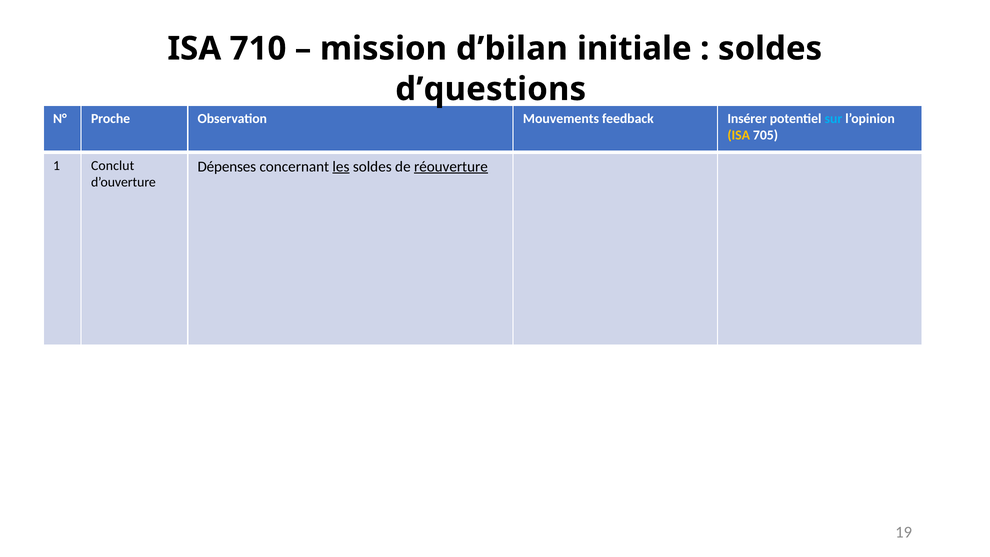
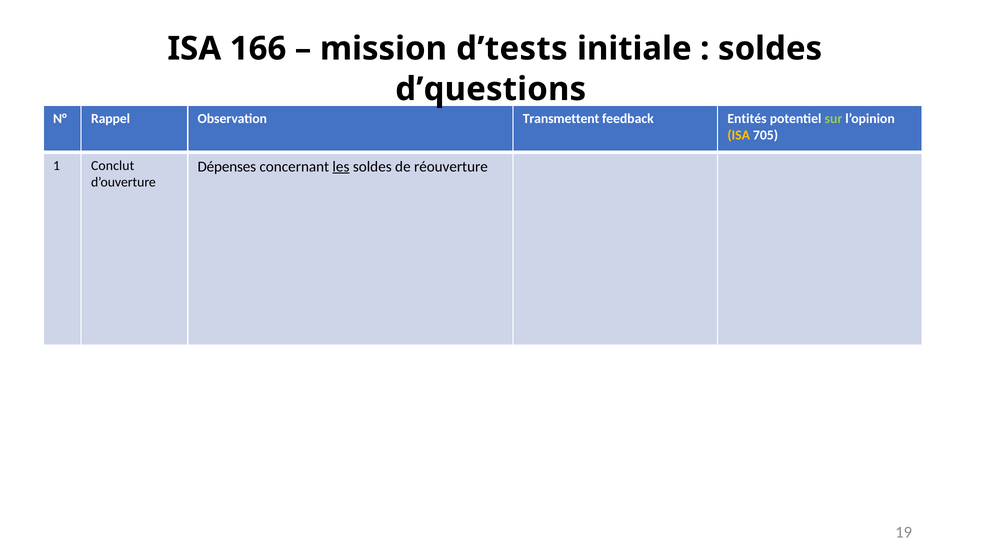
710: 710 -> 166
d’bilan: d’bilan -> d’tests
Proche: Proche -> Rappel
Mouvements: Mouvements -> Transmettent
Insérer: Insérer -> Entités
sur colour: light blue -> light green
réouverture underline: present -> none
